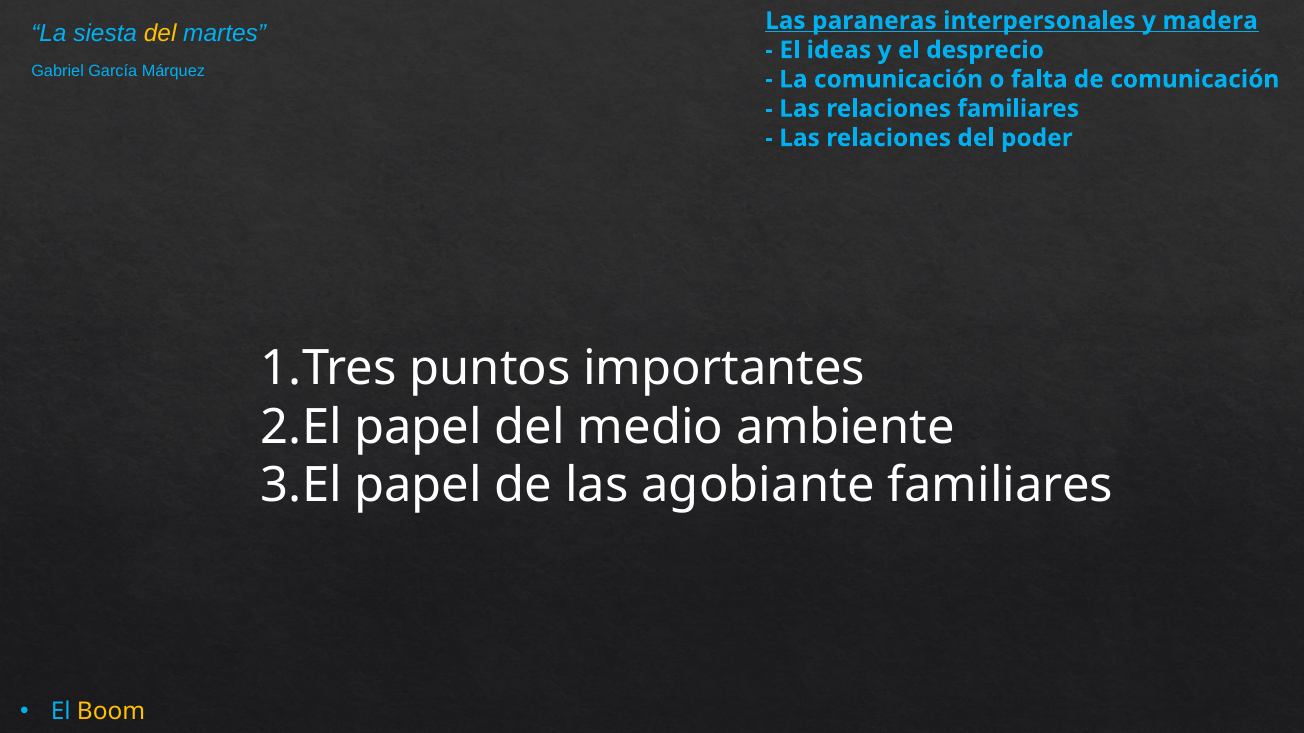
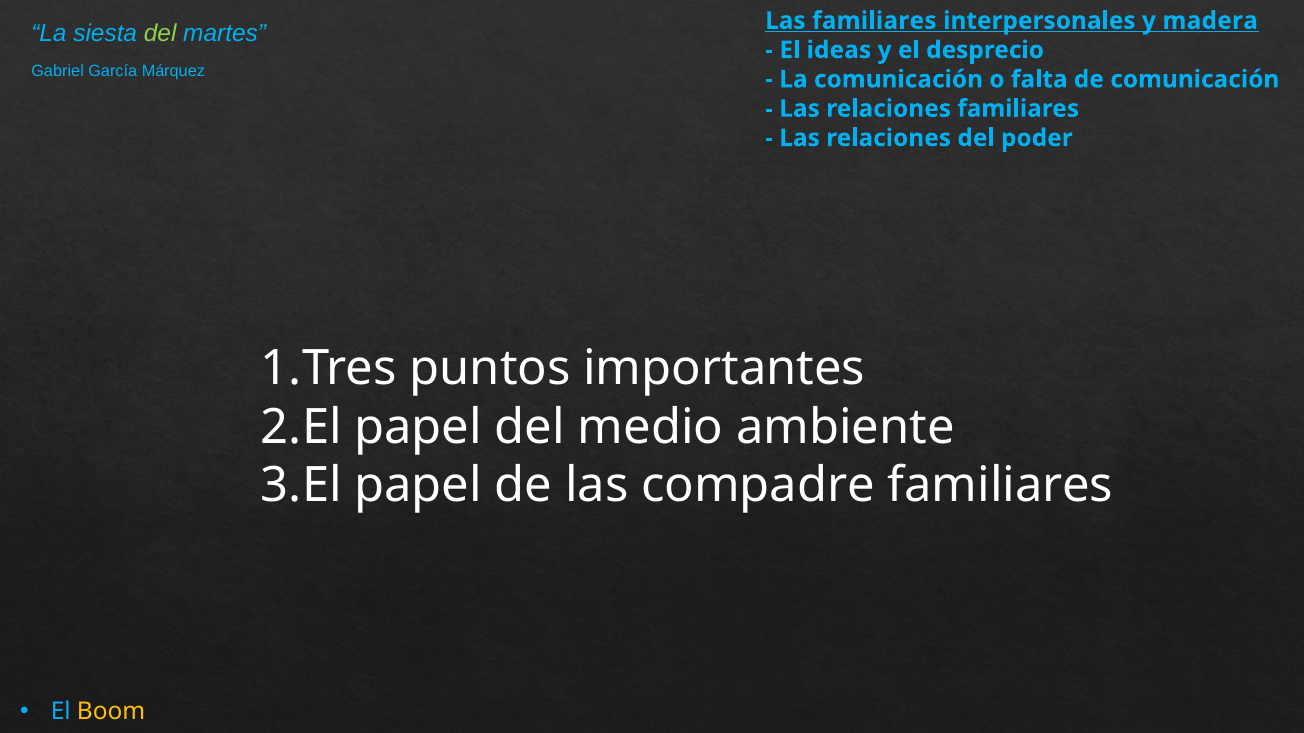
Las paraneras: paraneras -> familiares
del at (160, 34) colour: yellow -> light green
agobiante: agobiante -> compadre
